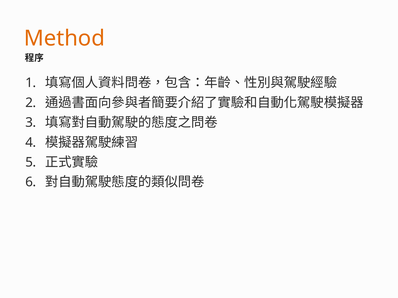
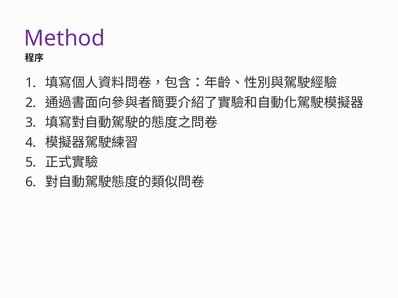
Method colour: orange -> purple
